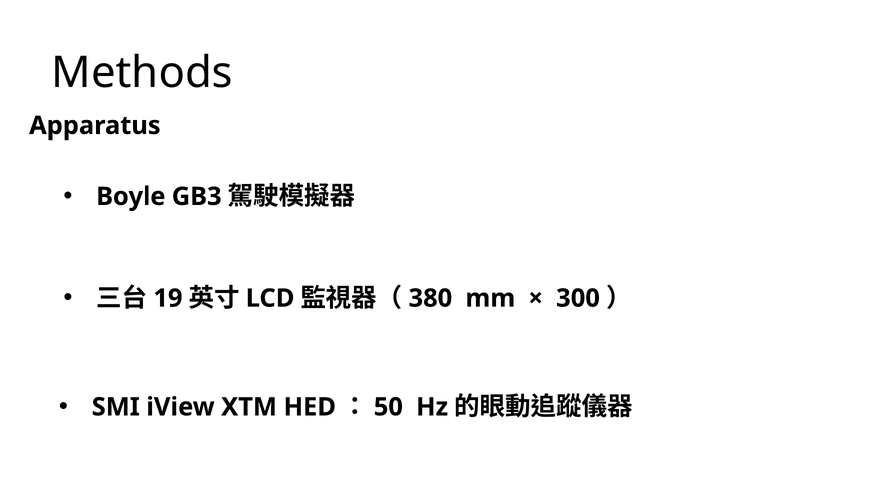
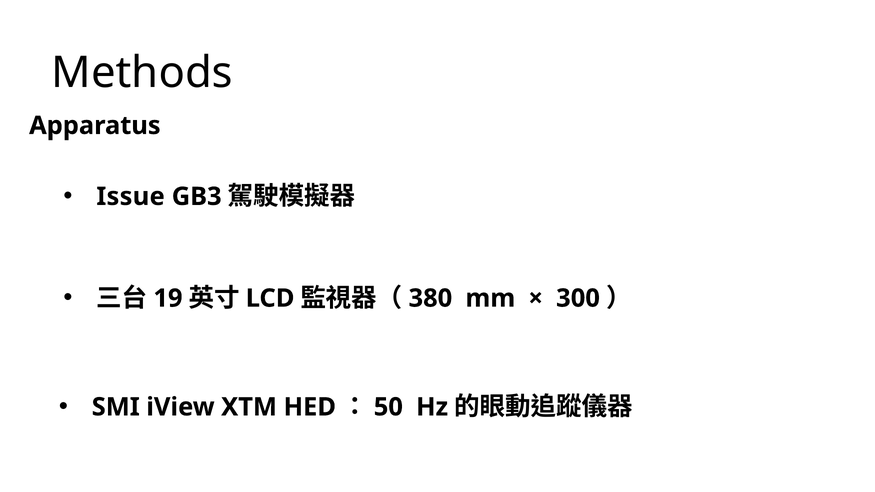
Boyle: Boyle -> Issue
